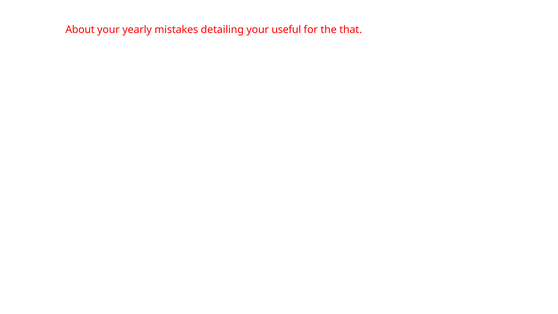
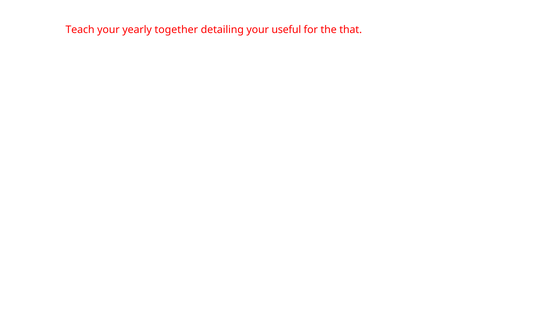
About: About -> Teach
mistakes: mistakes -> together
